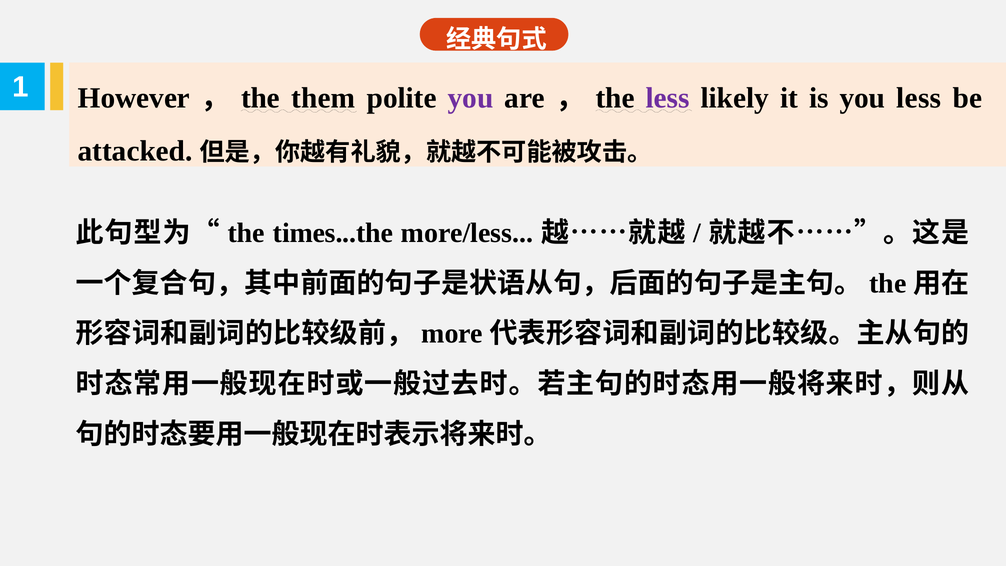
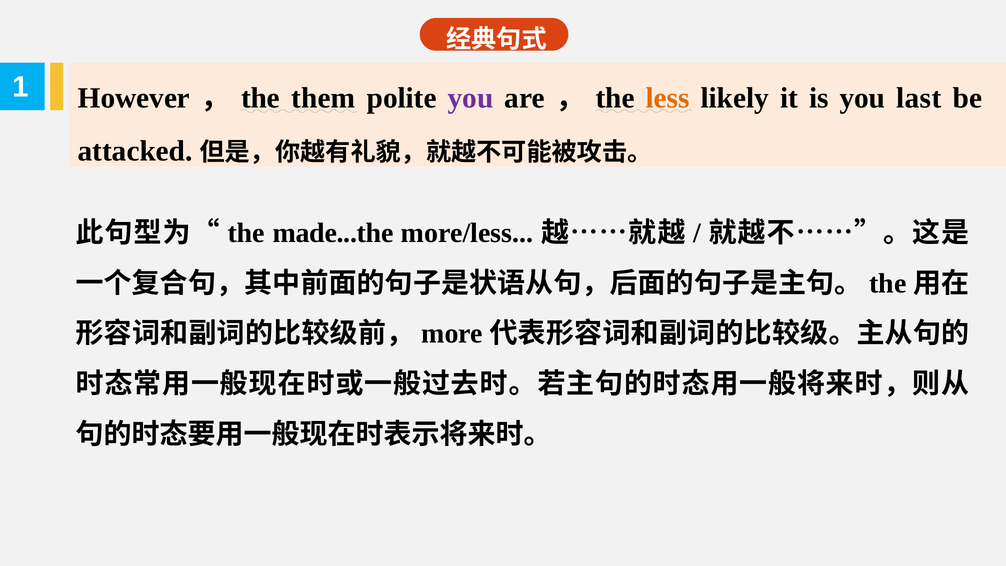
less at (668, 98) colour: purple -> orange
you less: less -> last
times...the: times...the -> made...the
